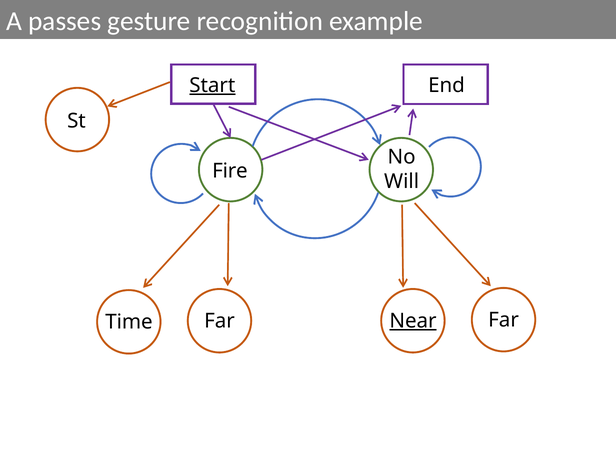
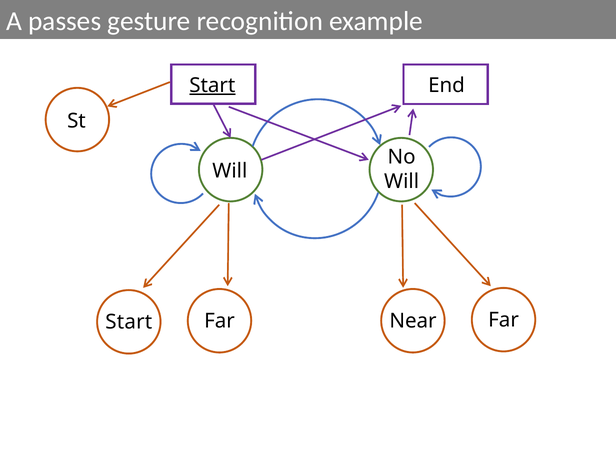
Fire at (230, 171): Fire -> Will
Time at (129, 322): Time -> Start
Near underline: present -> none
